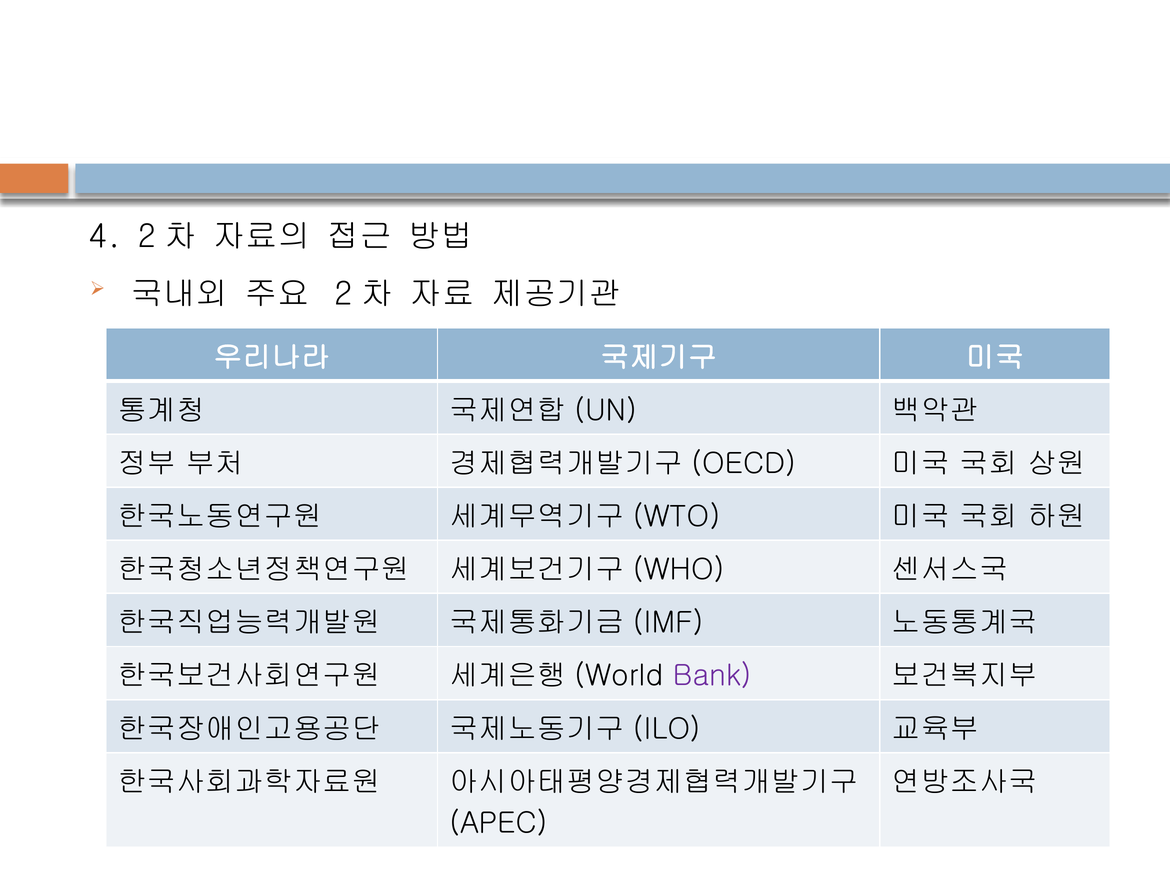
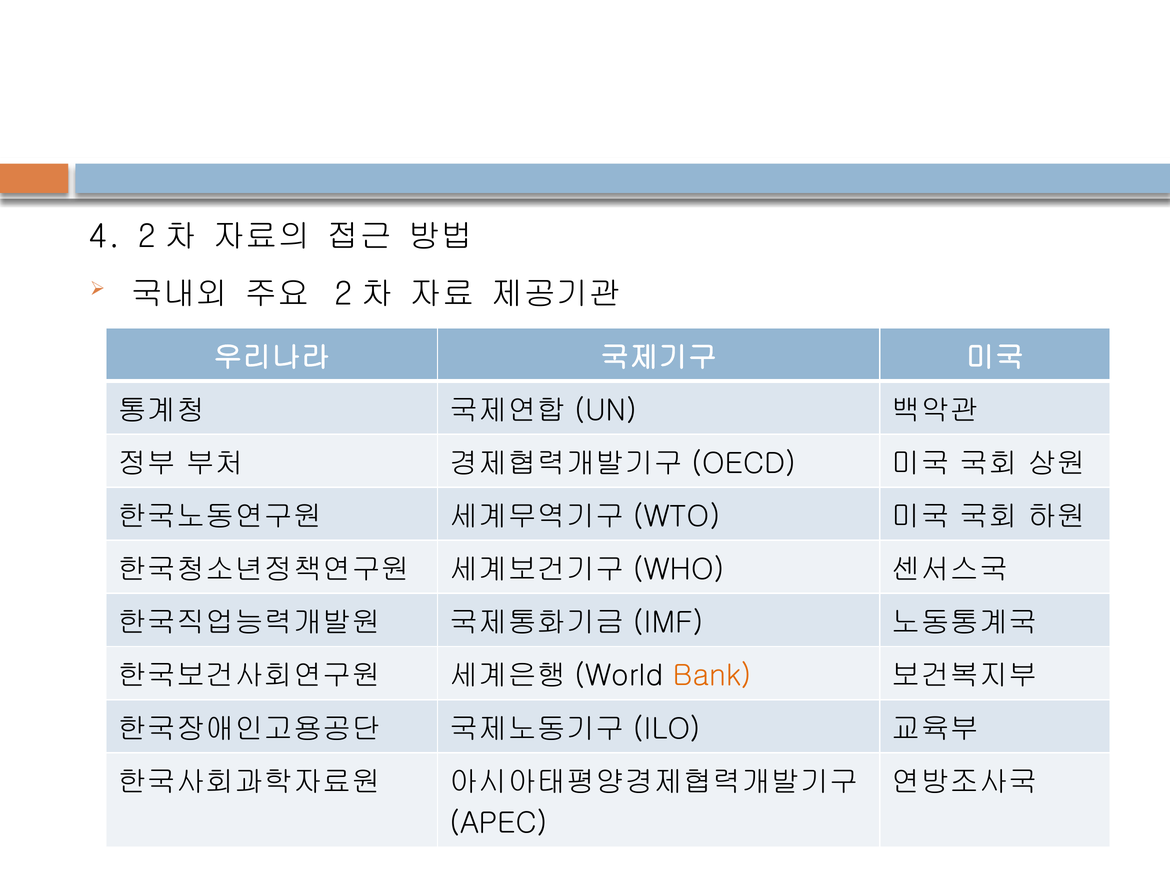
Bank colour: purple -> orange
